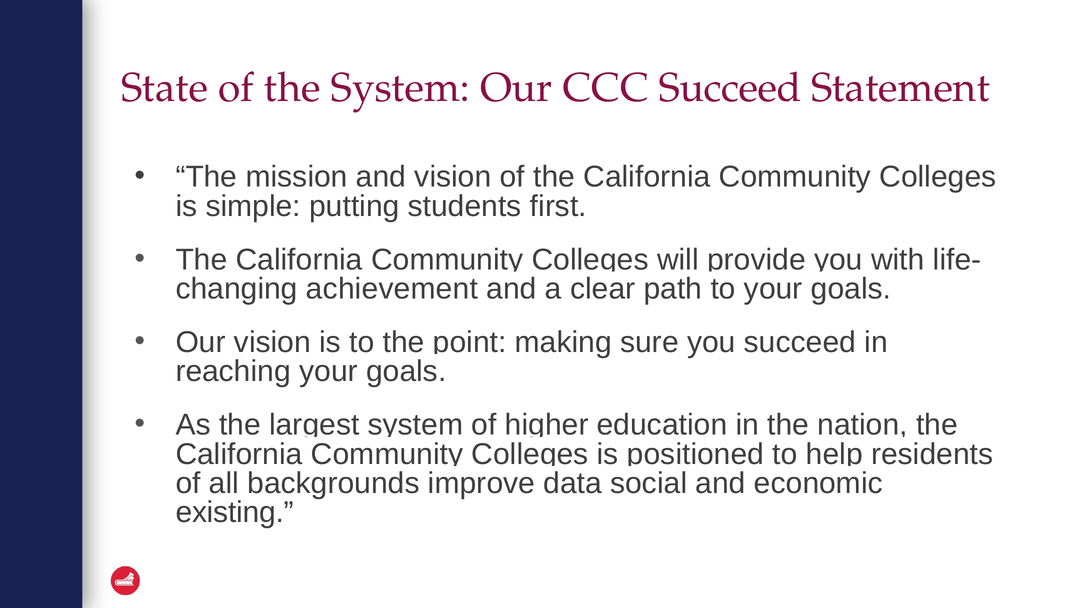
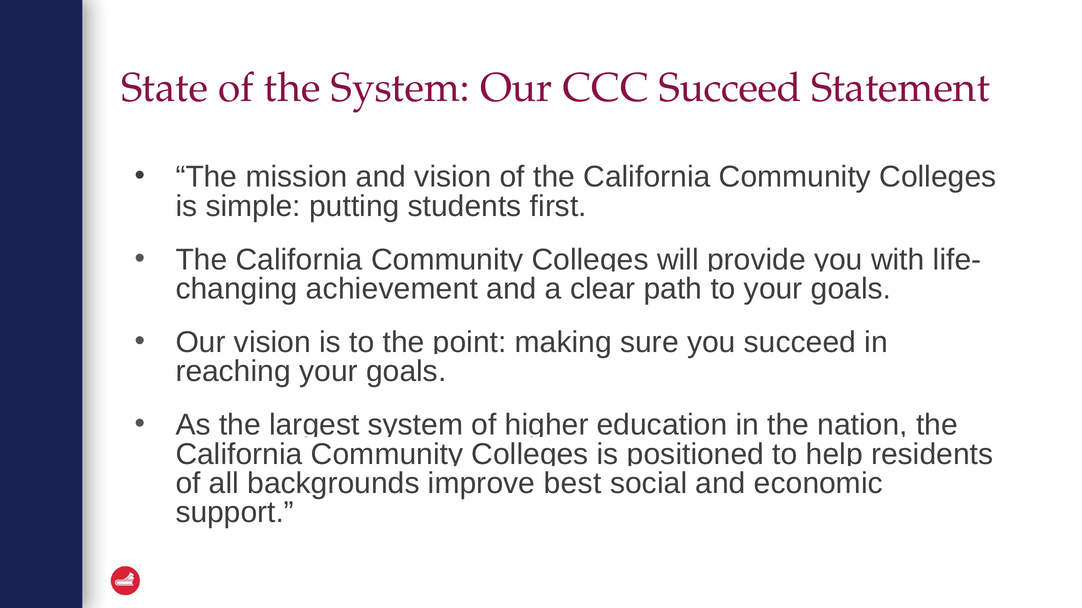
data: data -> best
existing: existing -> support
